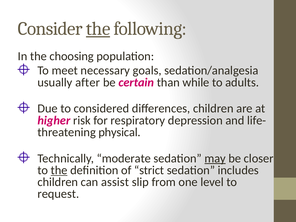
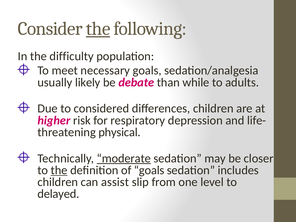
choosing: choosing -> difficulty
after: after -> likely
certain: certain -> debate
moderate underline: none -> present
may underline: present -> none
of strict: strict -> goals
request: request -> delayed
